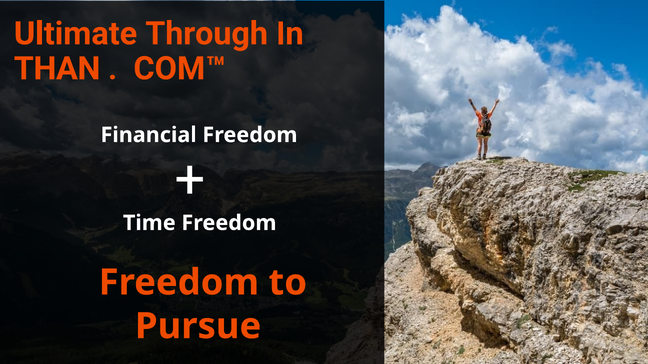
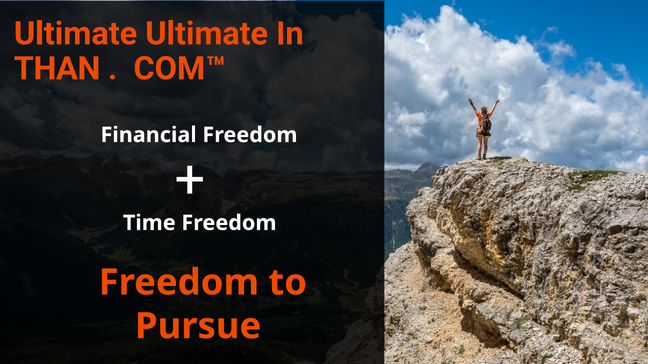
Ultimate Through: Through -> Ultimate
